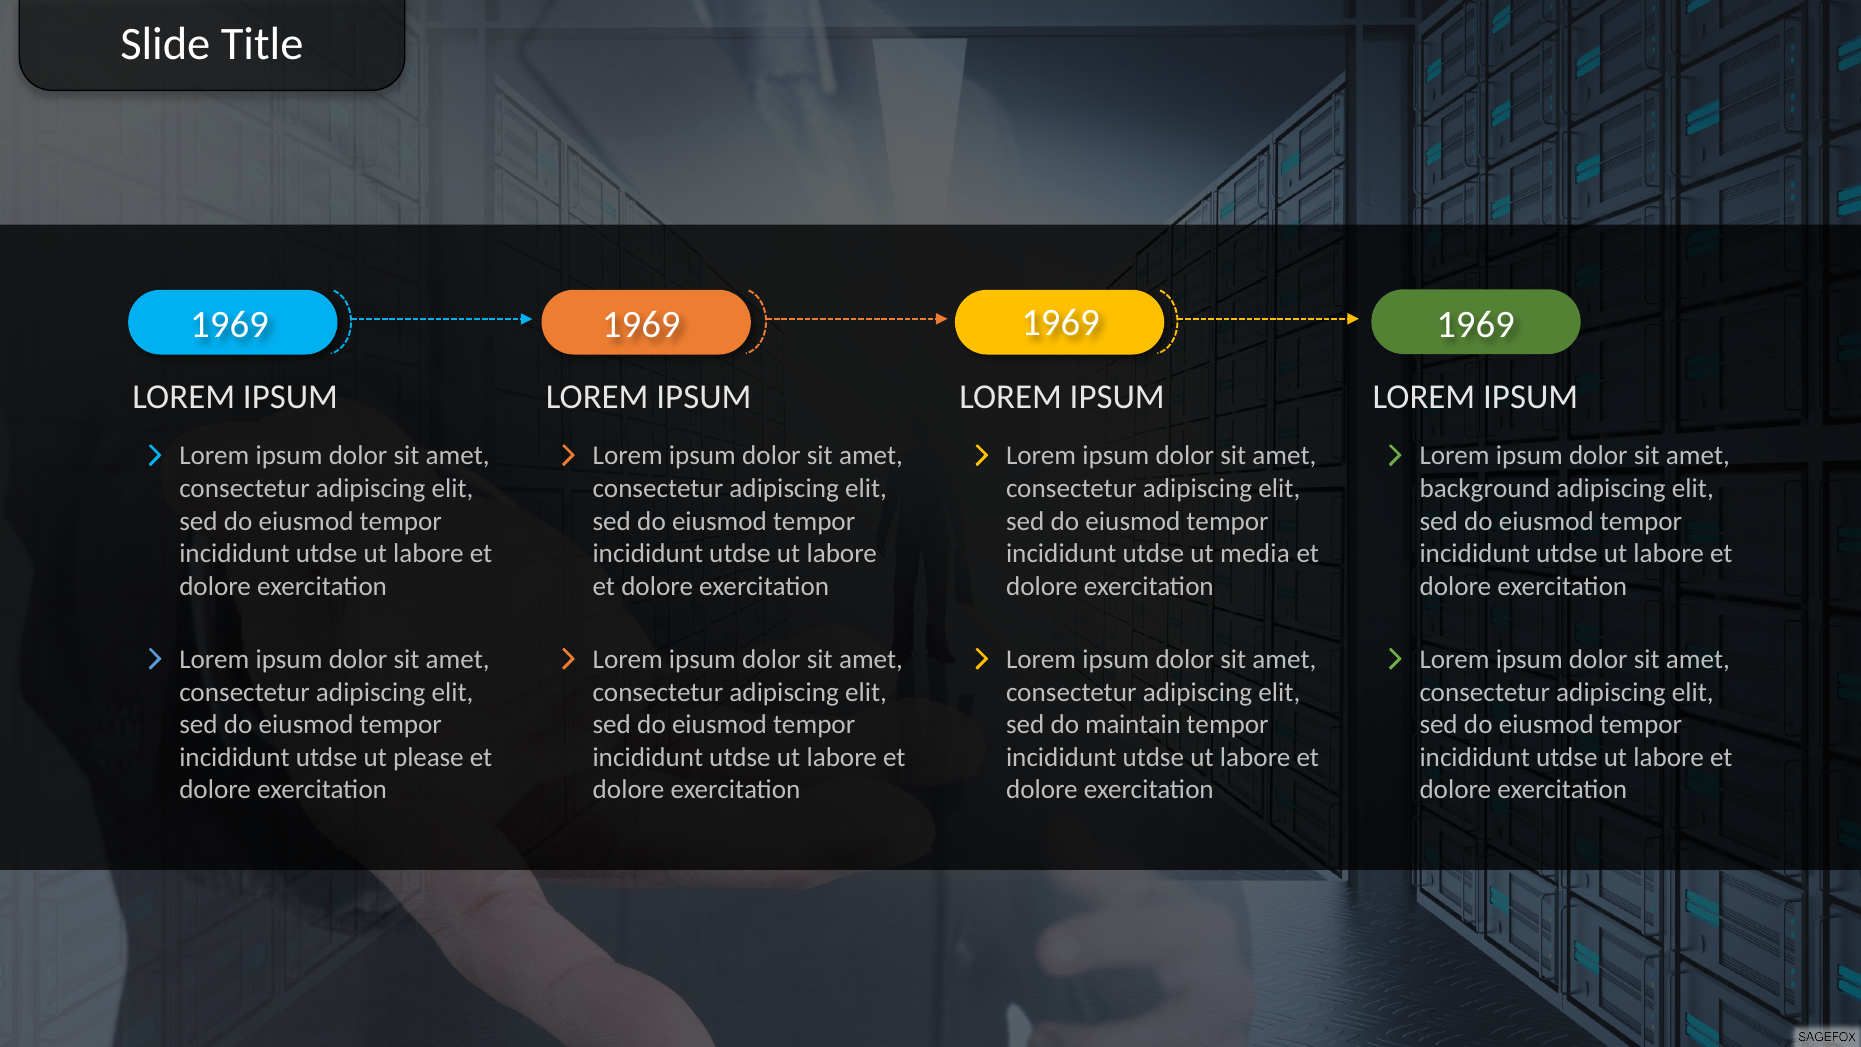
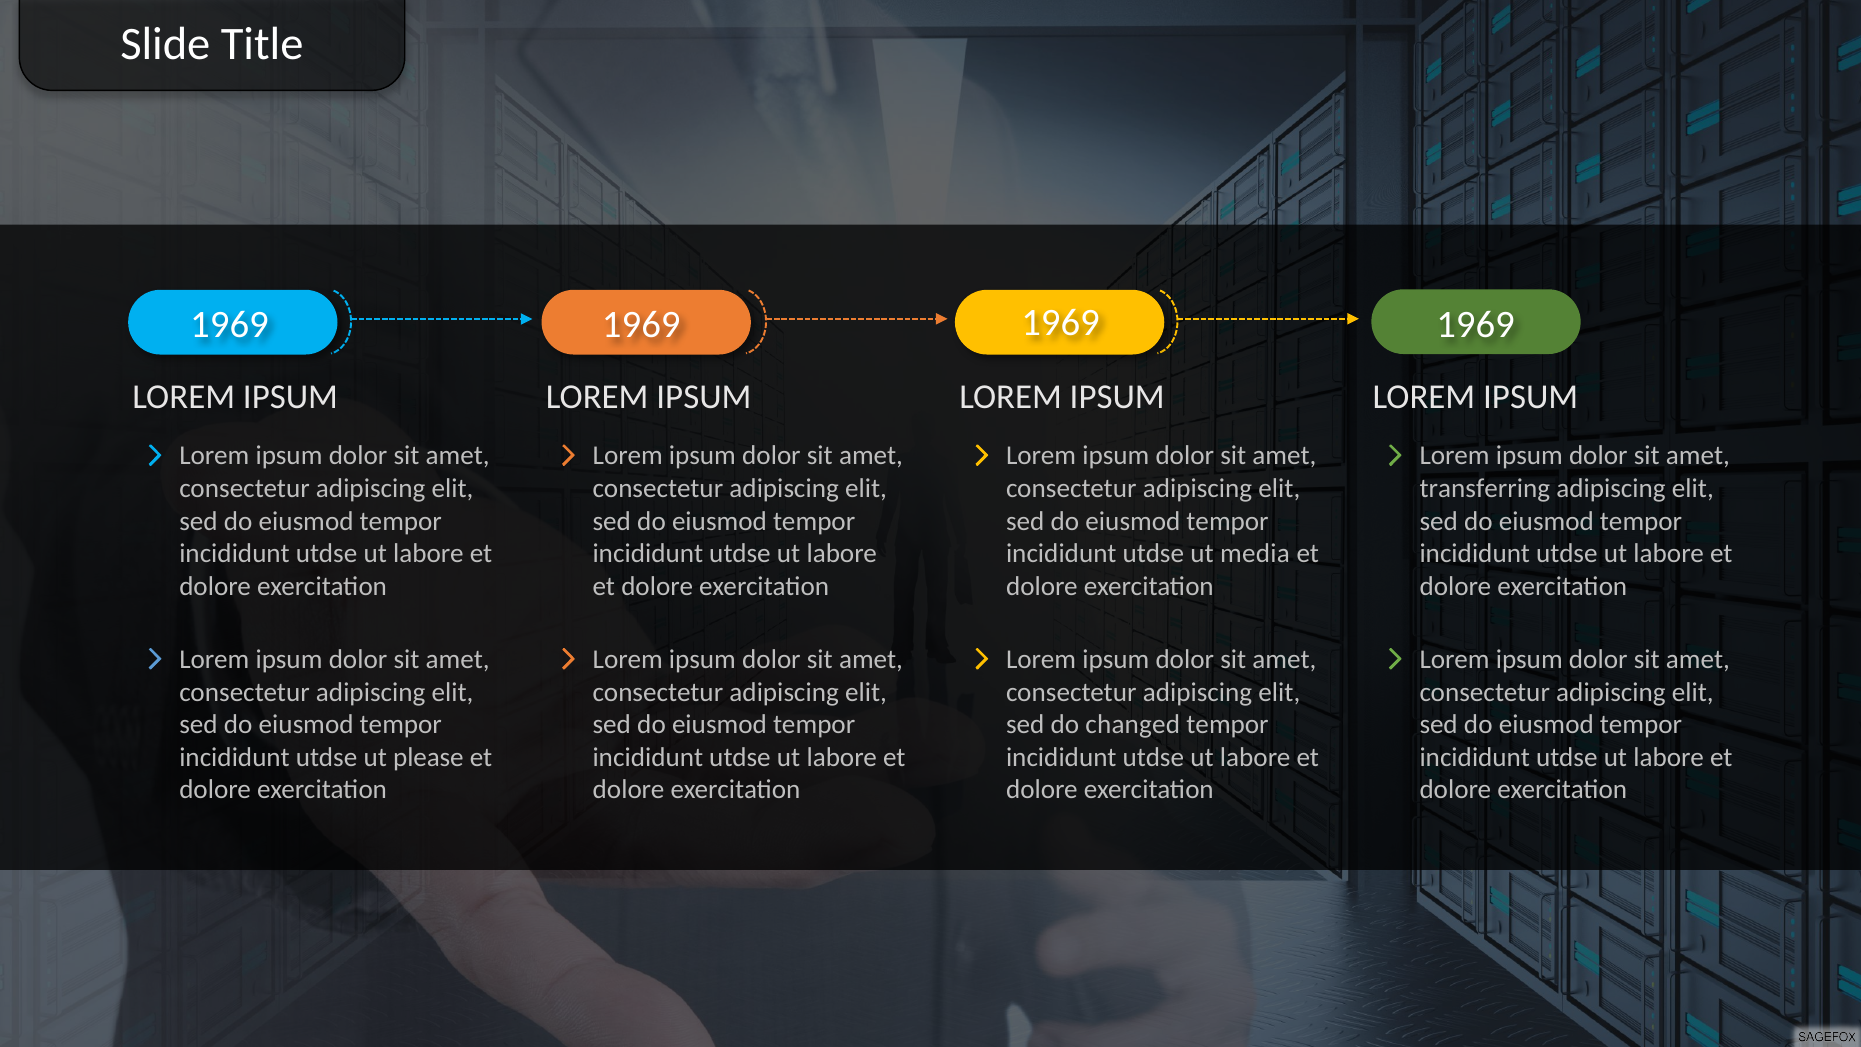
background: background -> transferring
maintain: maintain -> changed
